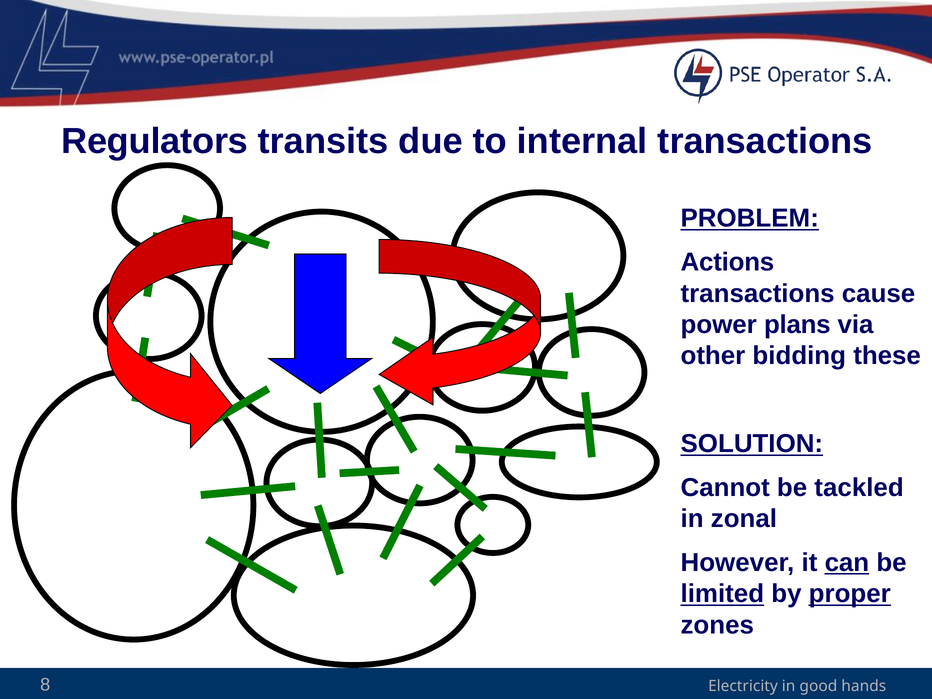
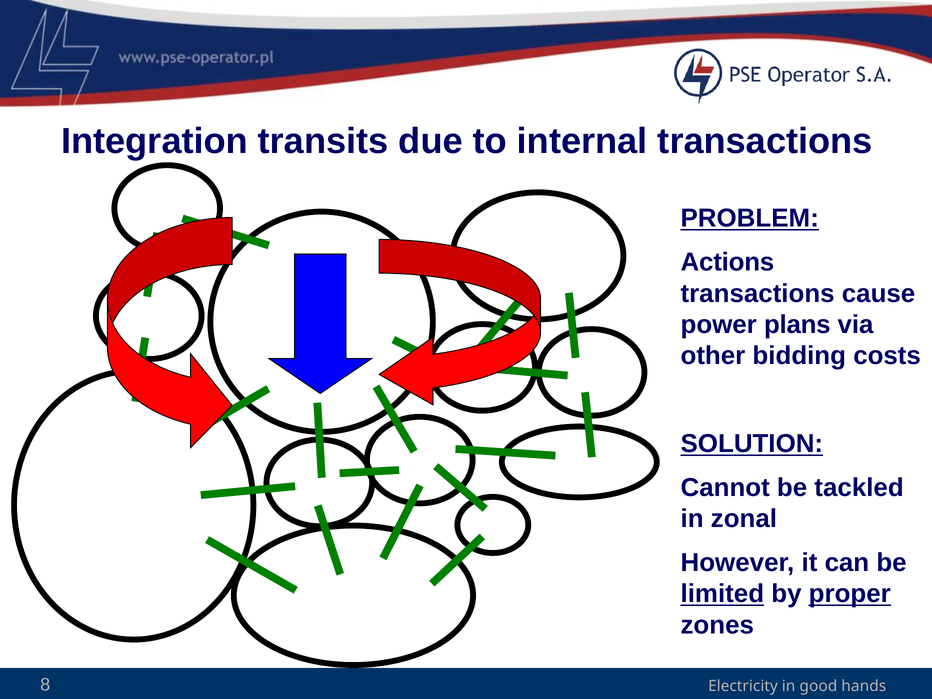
Regulators: Regulators -> Integration
these: these -> costs
can underline: present -> none
